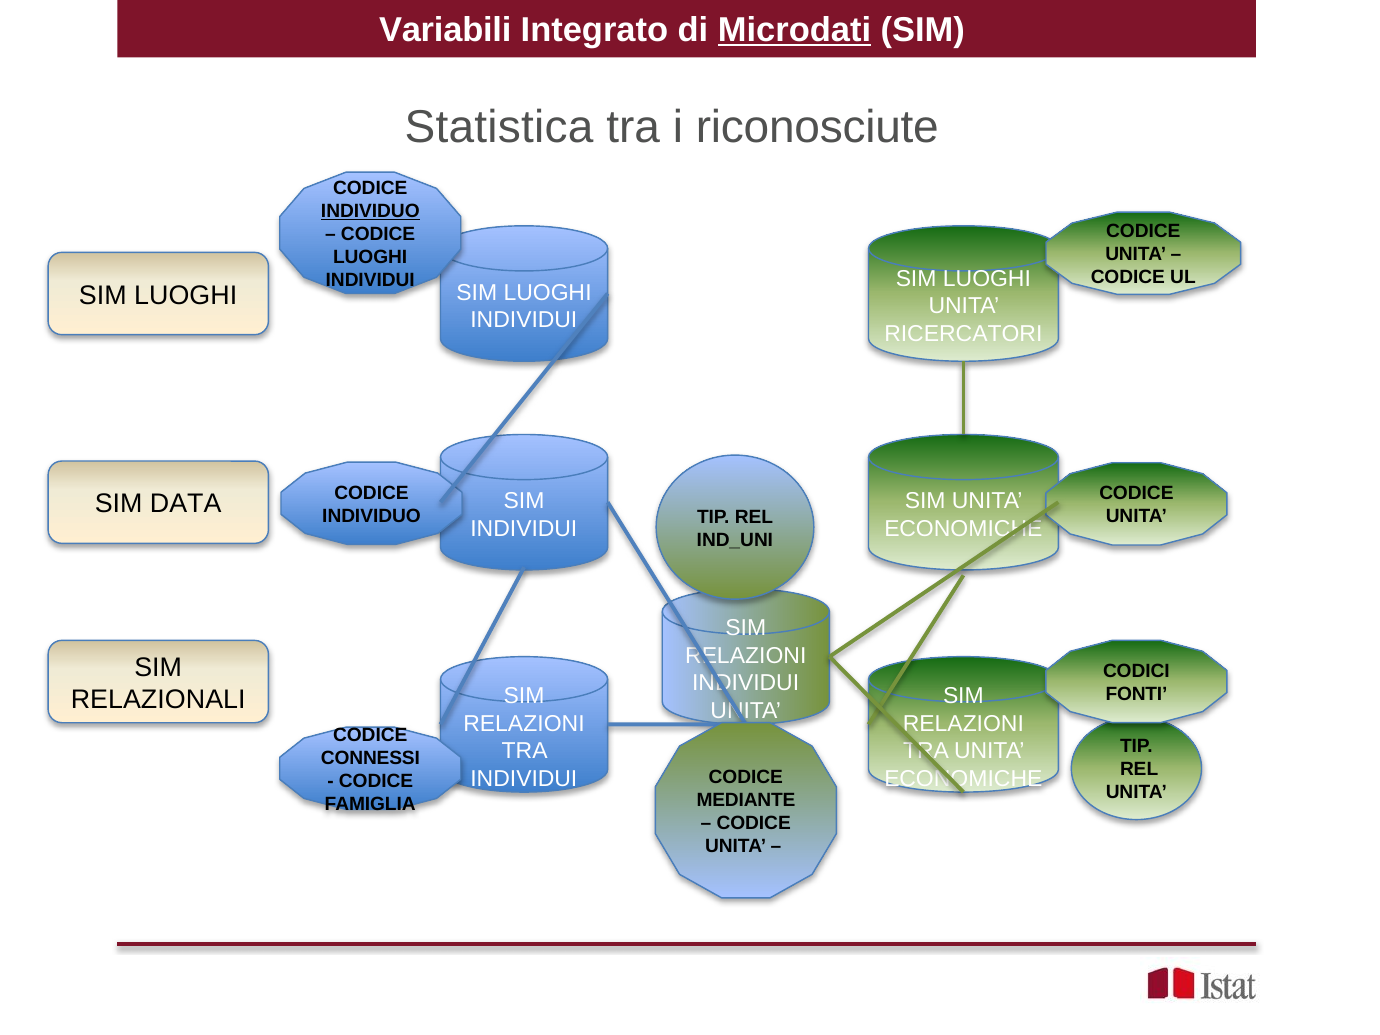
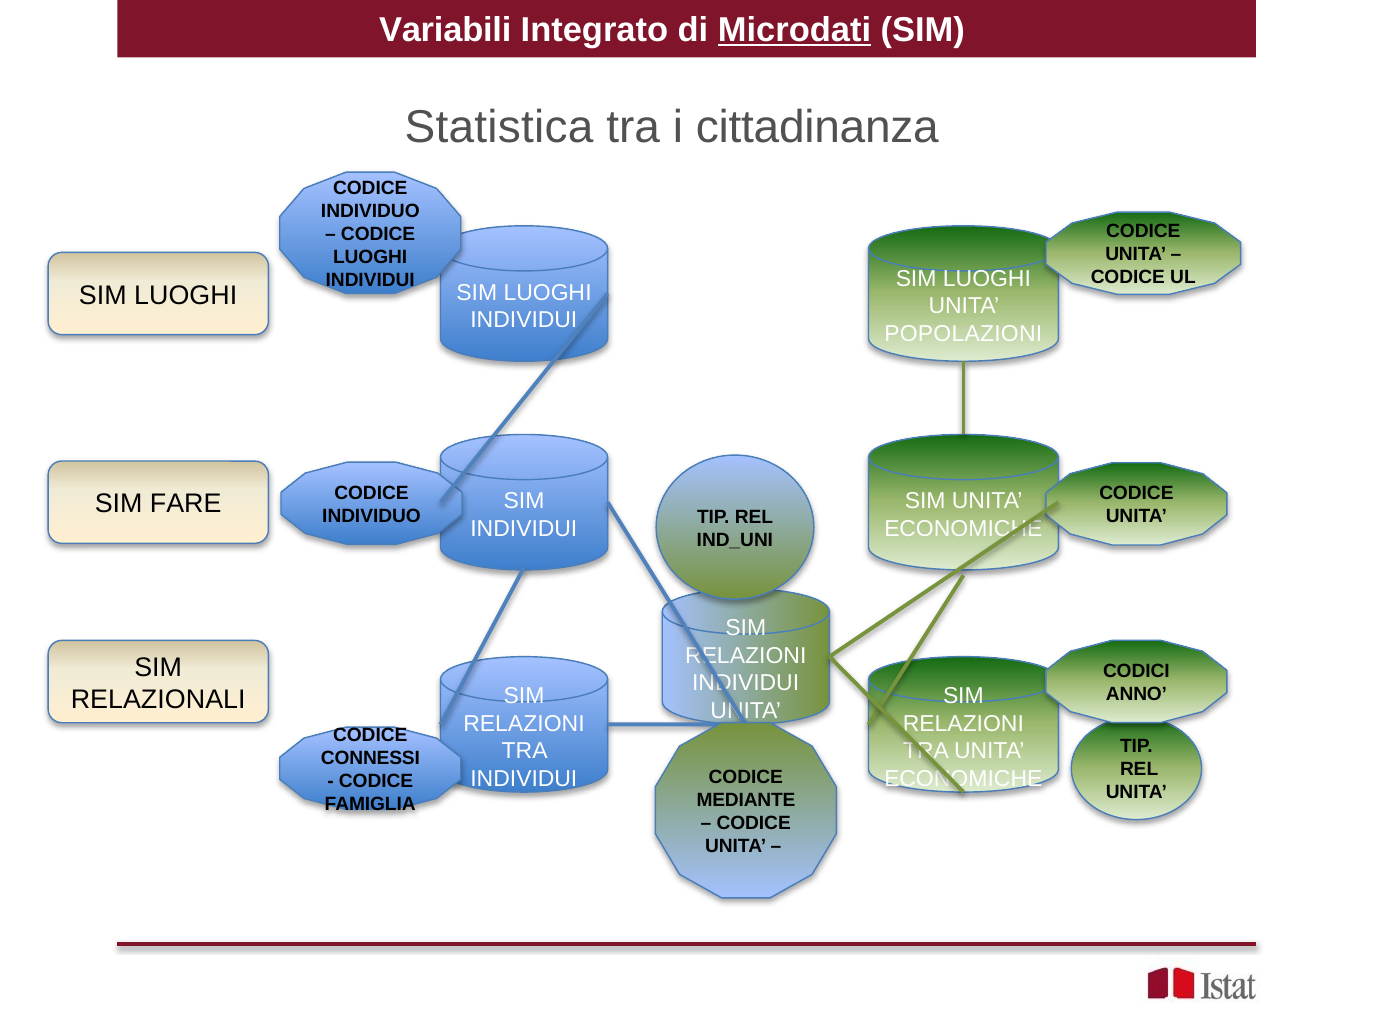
riconosciute: riconosciute -> cittadinanza
INDIVIDUO at (370, 211) underline: present -> none
RICERCATORI: RICERCATORI -> POPOLAZIONI
DATA: DATA -> FARE
FONTI: FONTI -> ANNO
